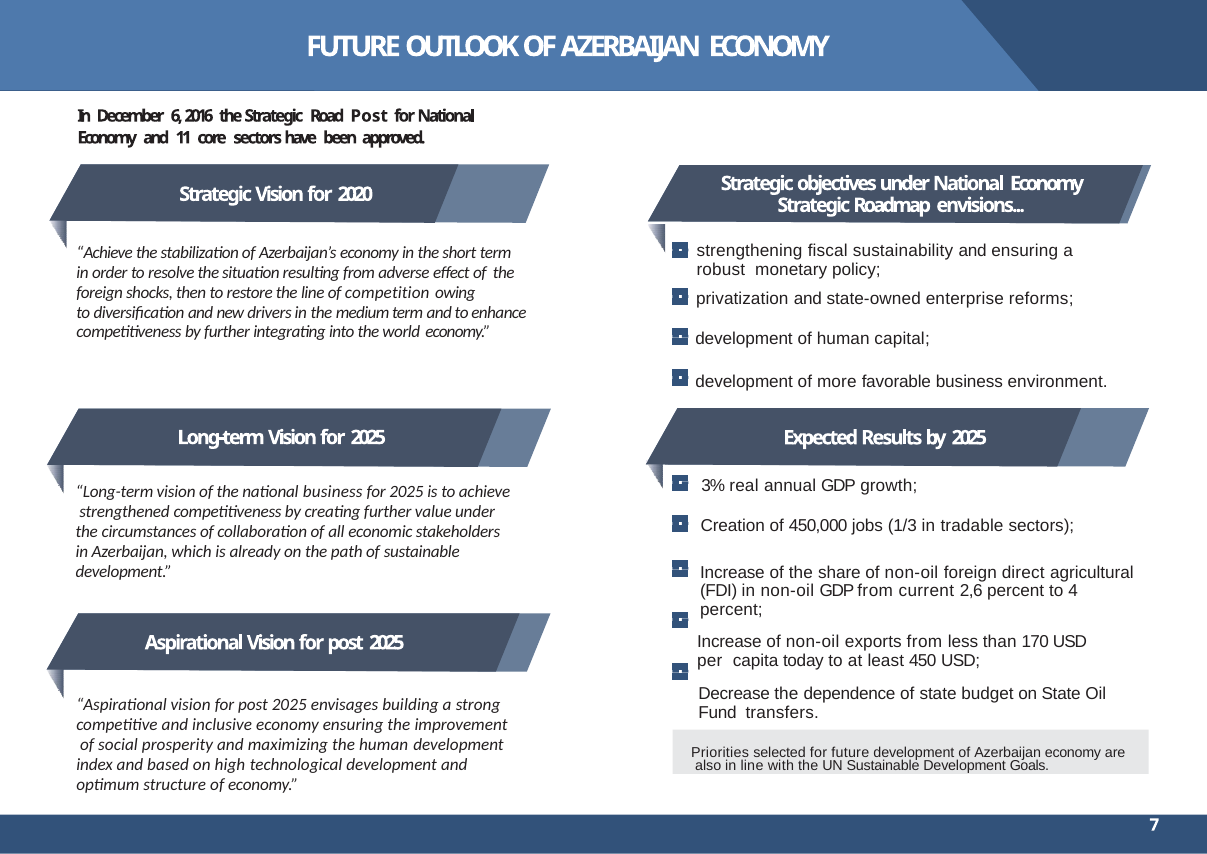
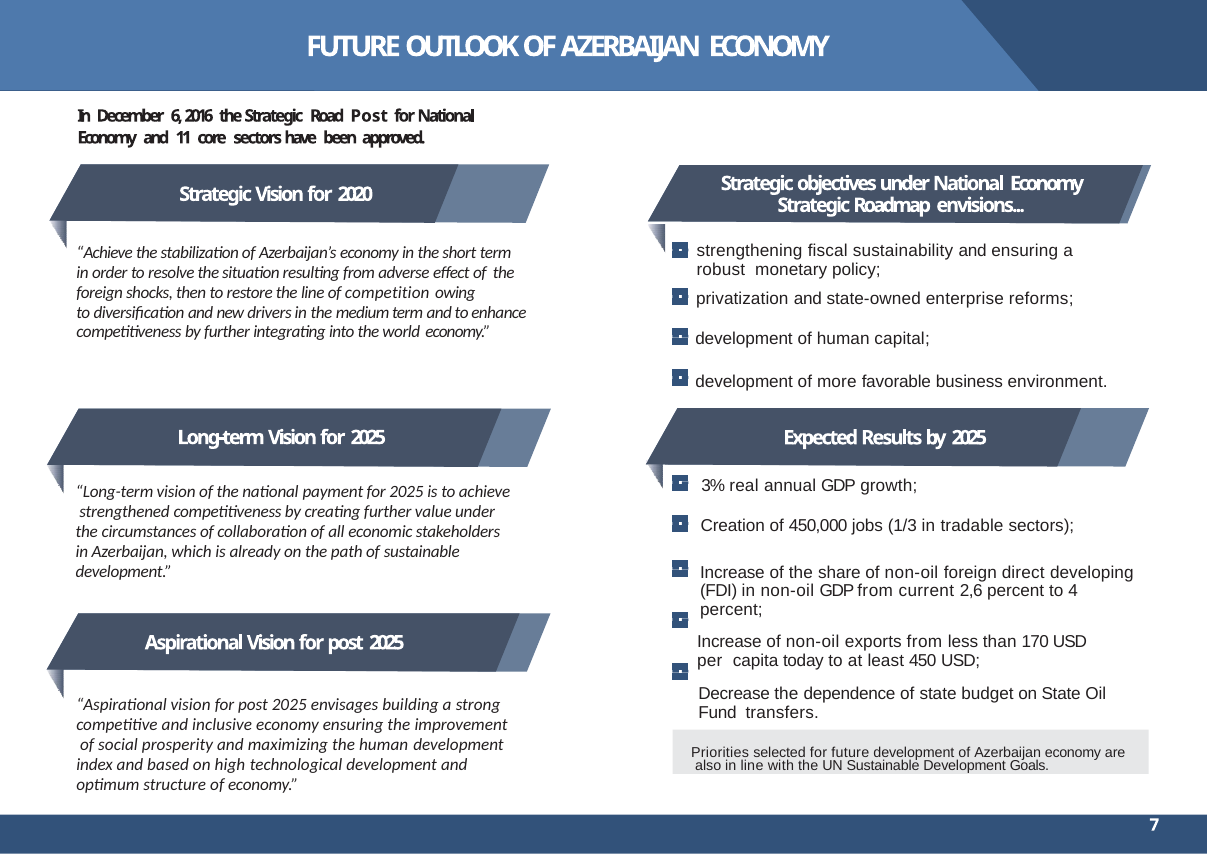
national business: business -> payment
agricultural: agricultural -> developing
